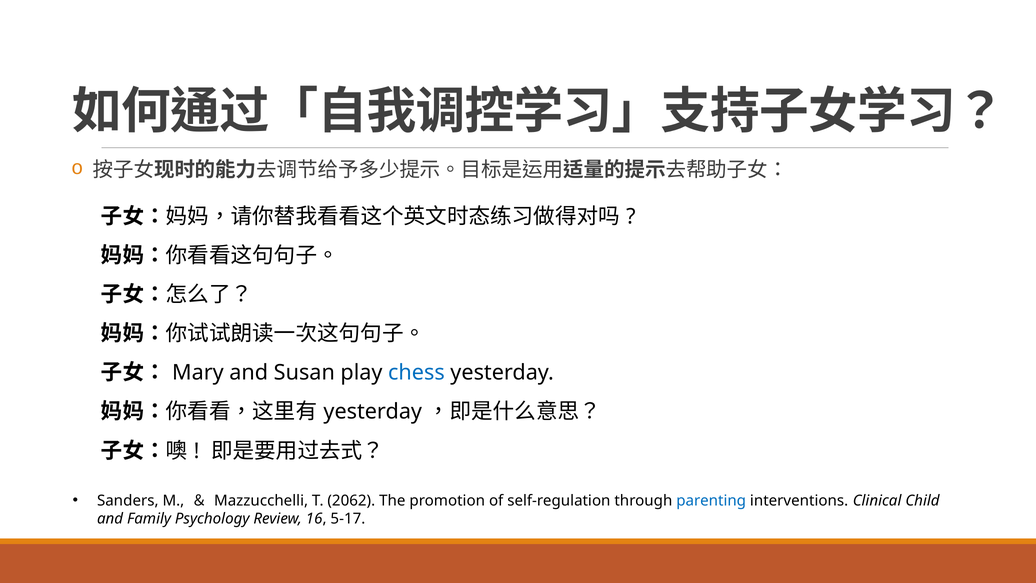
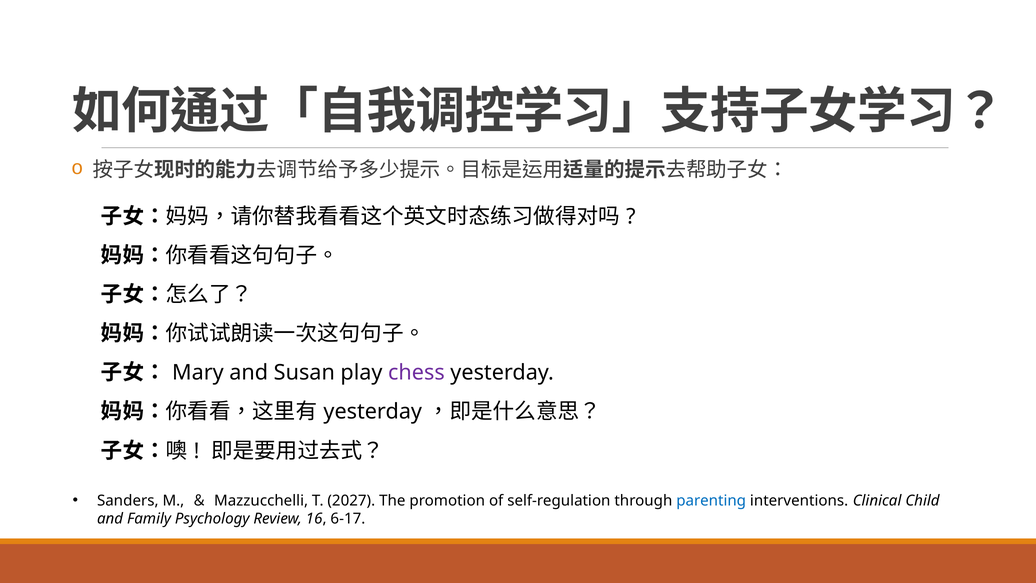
chess colour: blue -> purple
2062: 2062 -> 2027
5-17: 5-17 -> 6-17
